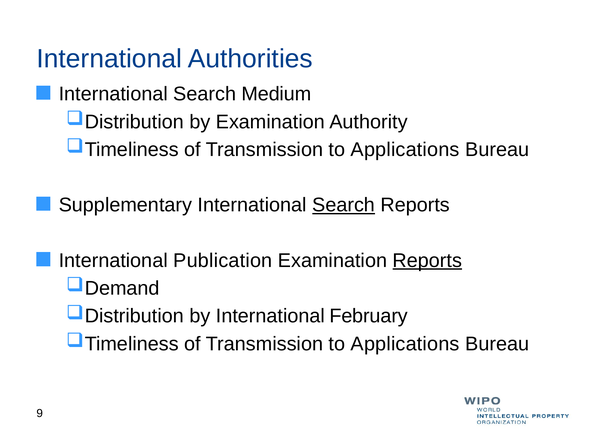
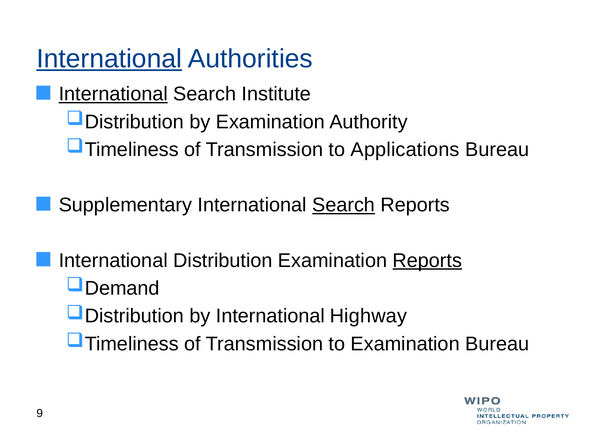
International at (109, 59) underline: none -> present
International at (113, 94) underline: none -> present
Medium: Medium -> Institute
Publication: Publication -> Distribution
February: February -> Highway
Applications at (405, 344): Applications -> Examination
